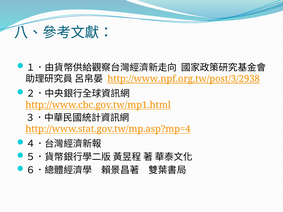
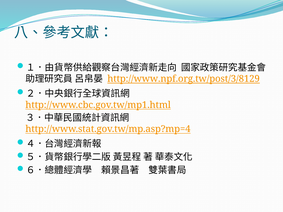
http://www.npf.org.tw/post/3/2938: http://www.npf.org.tw/post/3/2938 -> http://www.npf.org.tw/post/3/8129
